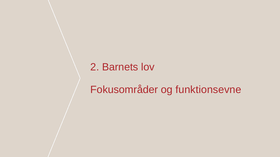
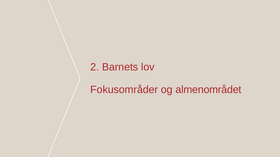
funktionsevne: funktionsevne -> almenområdet
